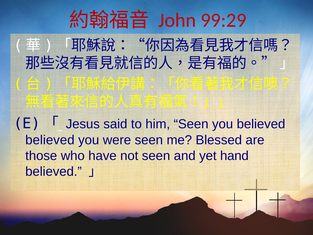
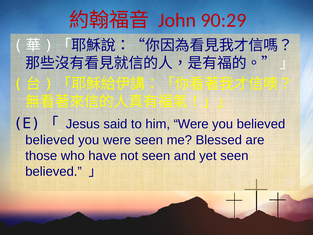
99:29: 99:29 -> 90:29
him Seen: Seen -> Were
yet hand: hand -> seen
